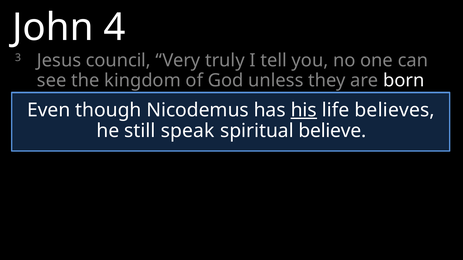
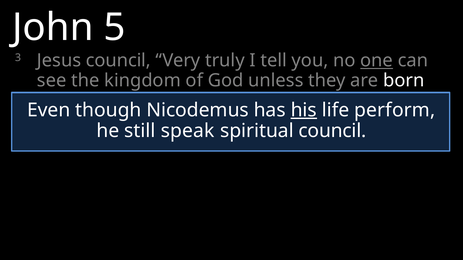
4: 4 -> 5
one underline: none -> present
believes: believes -> perform
spiritual believe: believe -> council
